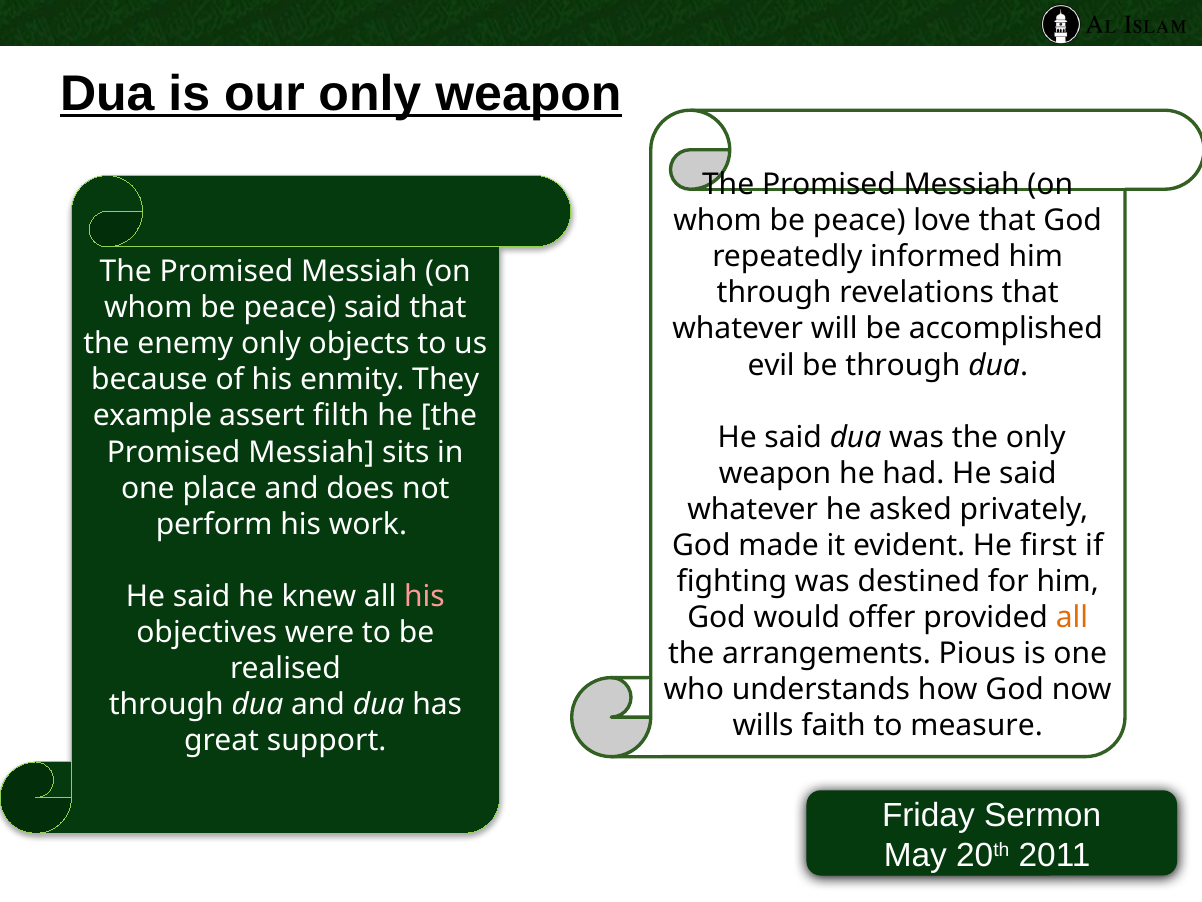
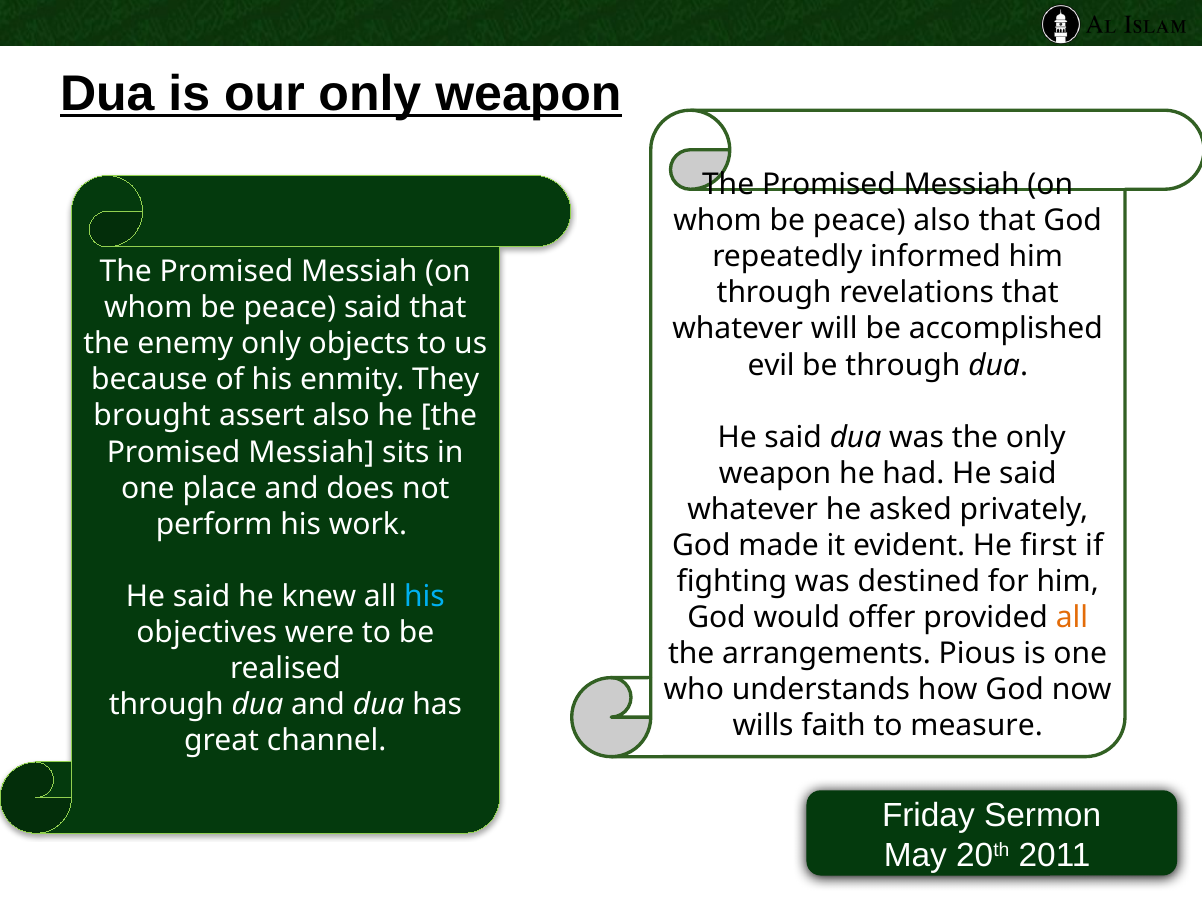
peace love: love -> also
example: example -> brought
assert filth: filth -> also
his at (424, 596) colour: pink -> light blue
support: support -> channel
